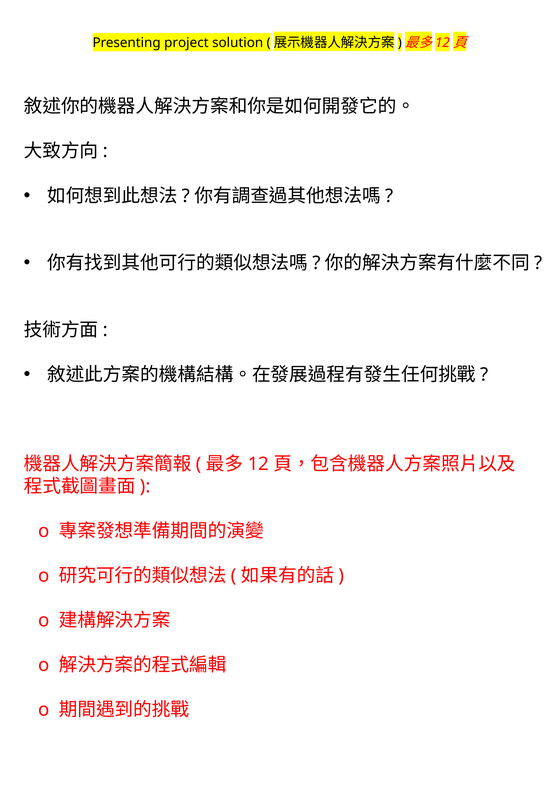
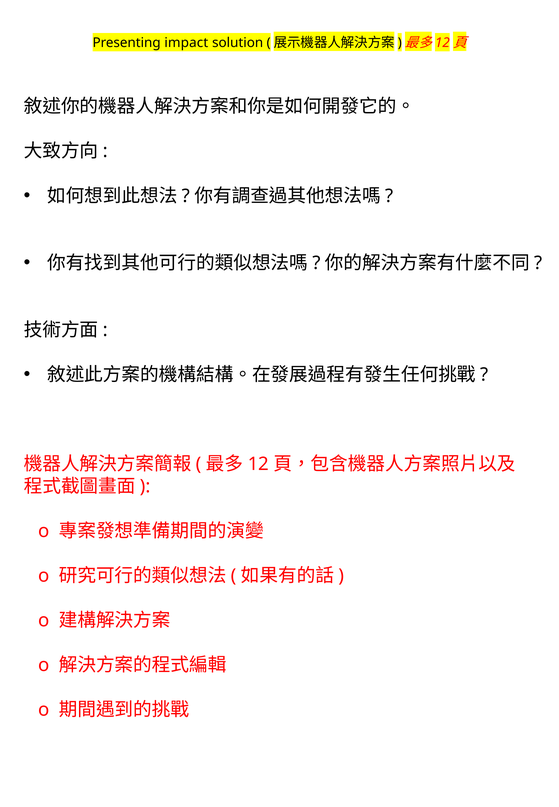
project: project -> impact
